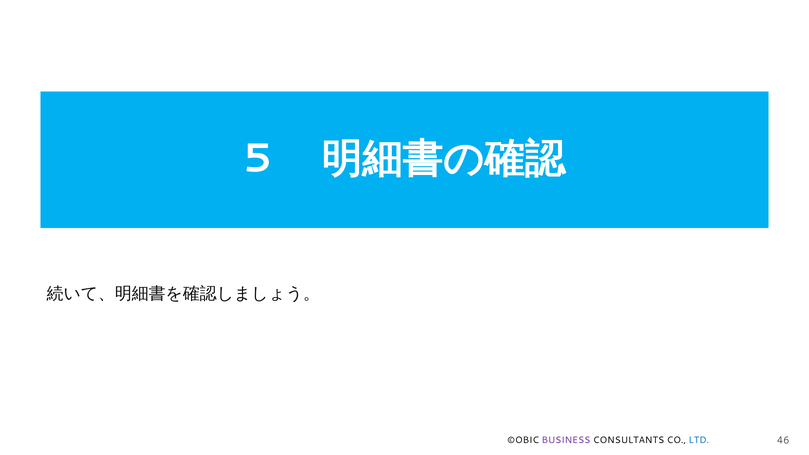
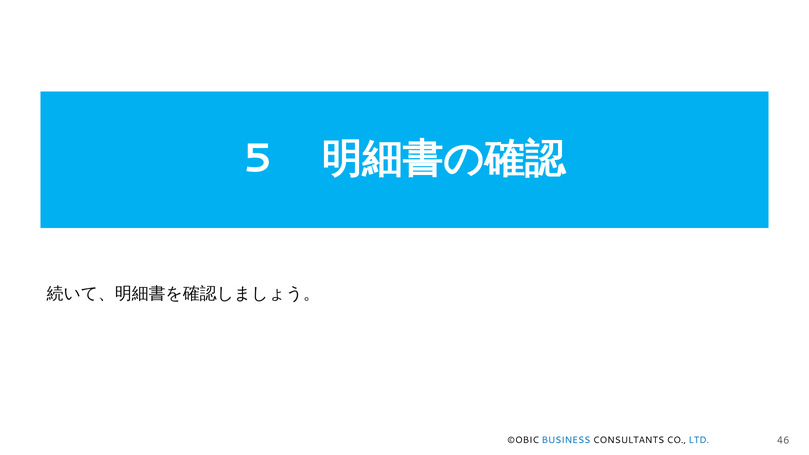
BUSINESS colour: purple -> blue
